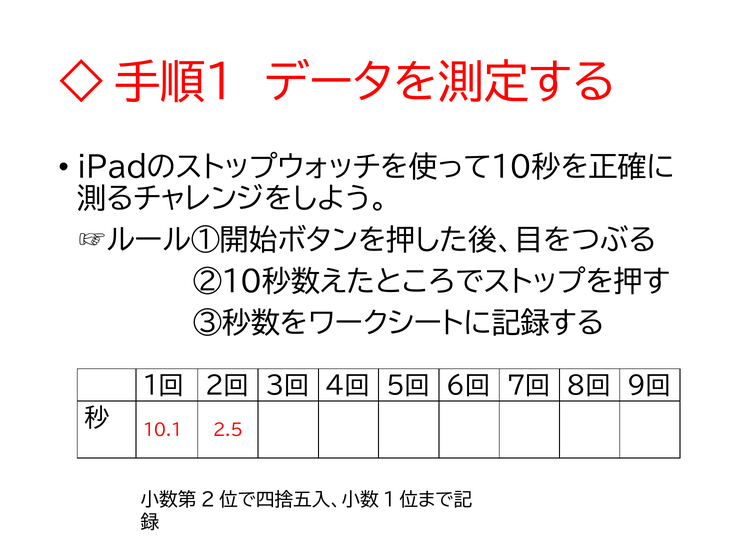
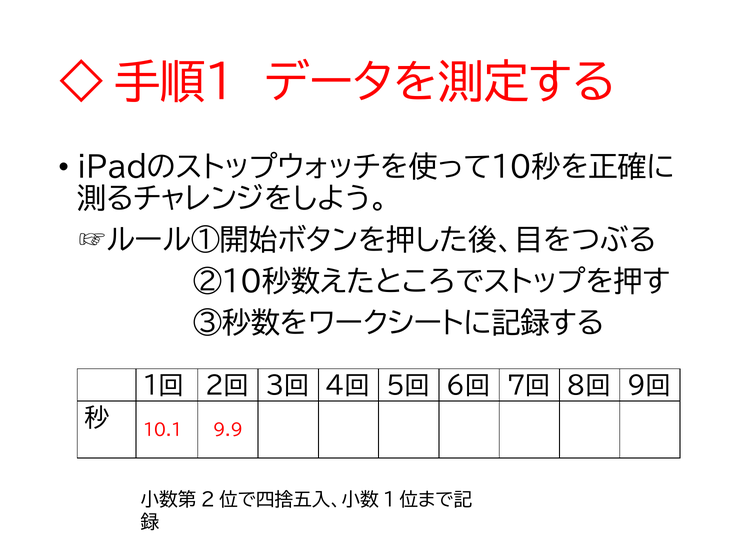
2.5: 2.5 -> 9.9
